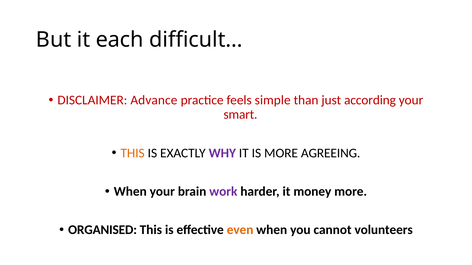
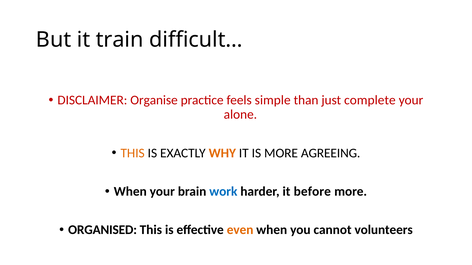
each: each -> train
Advance: Advance -> Organise
according: according -> complete
smart: smart -> alone
WHY colour: purple -> orange
work colour: purple -> blue
money: money -> before
